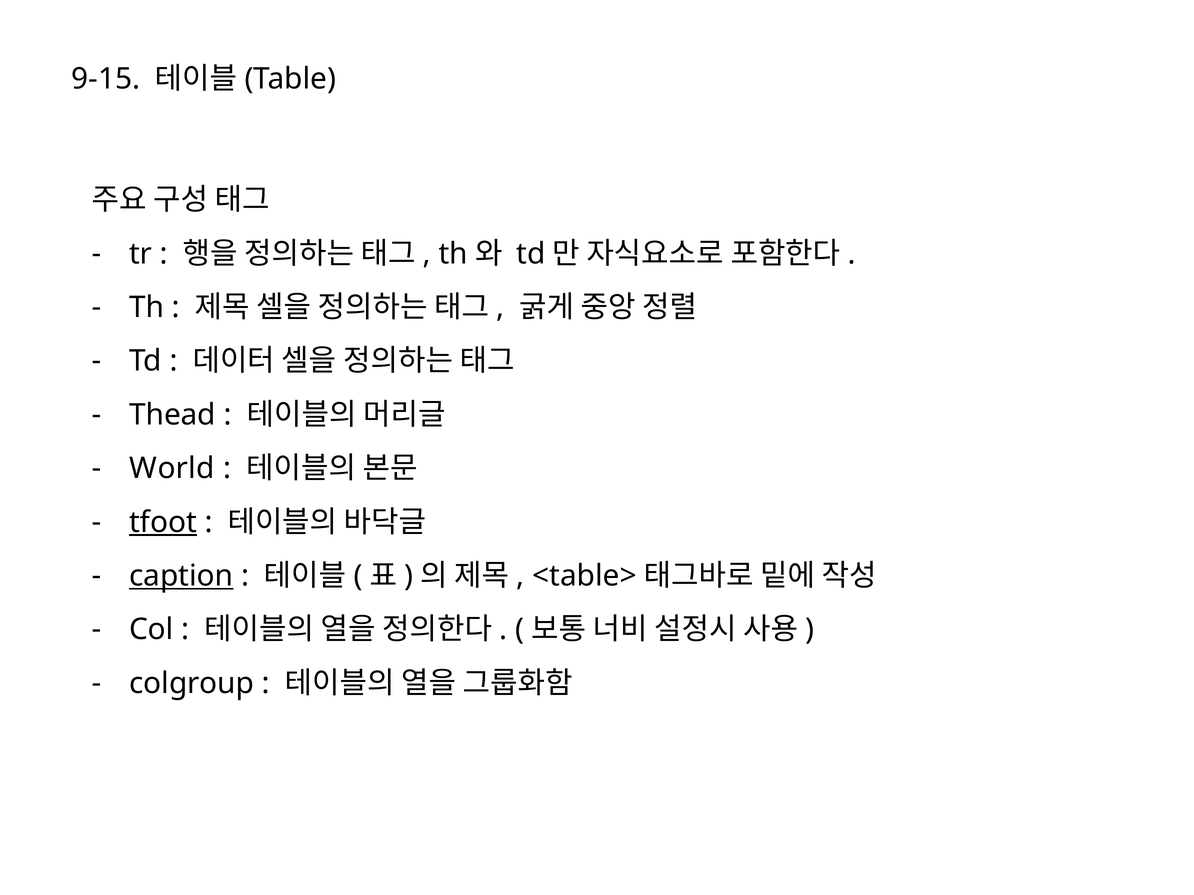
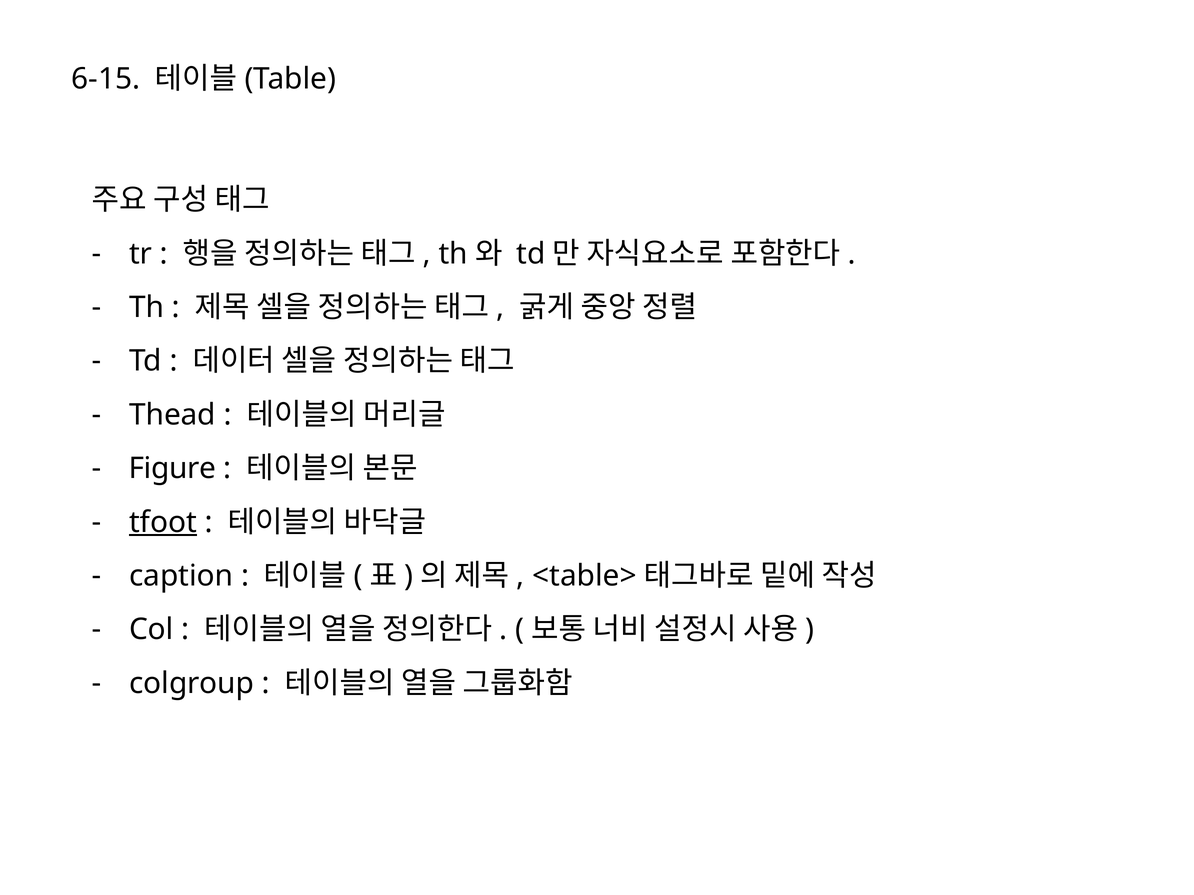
9-15: 9-15 -> 6-15
World: World -> Figure
caption underline: present -> none
